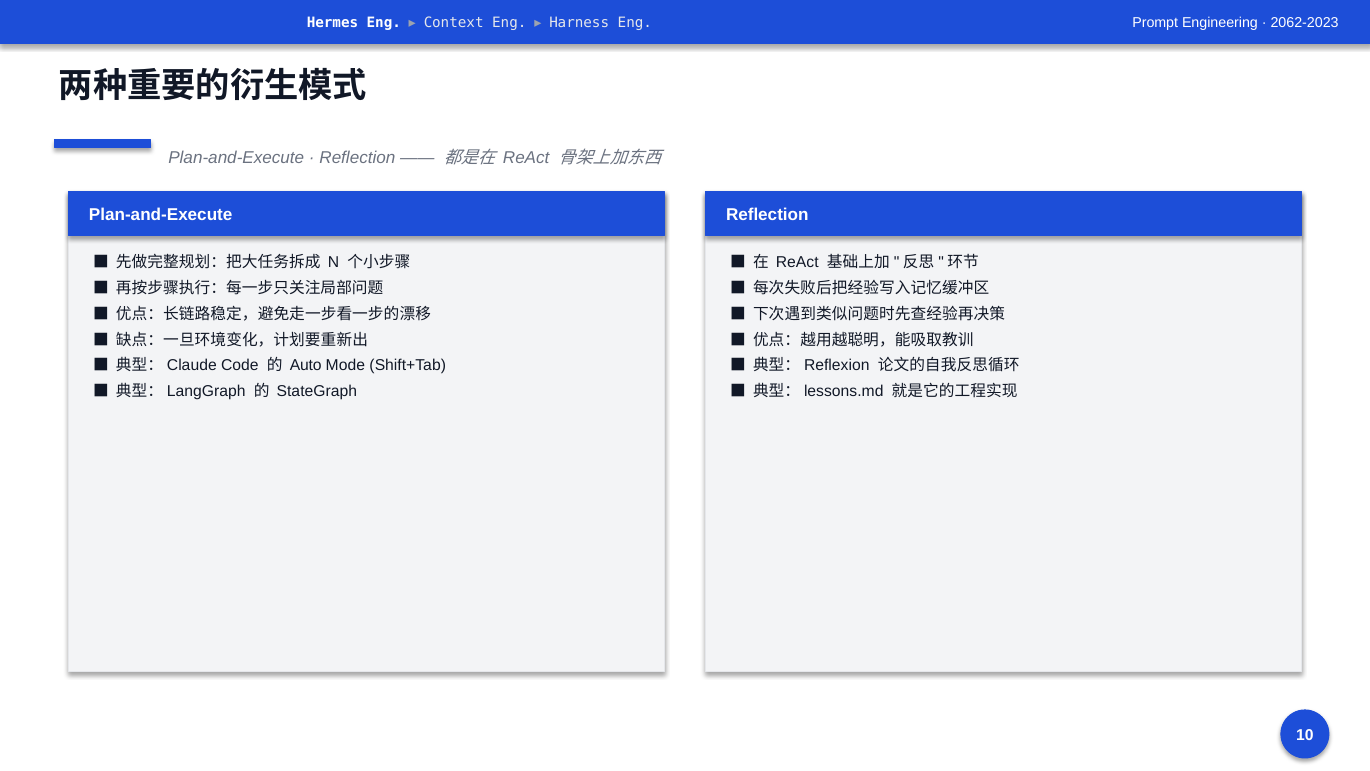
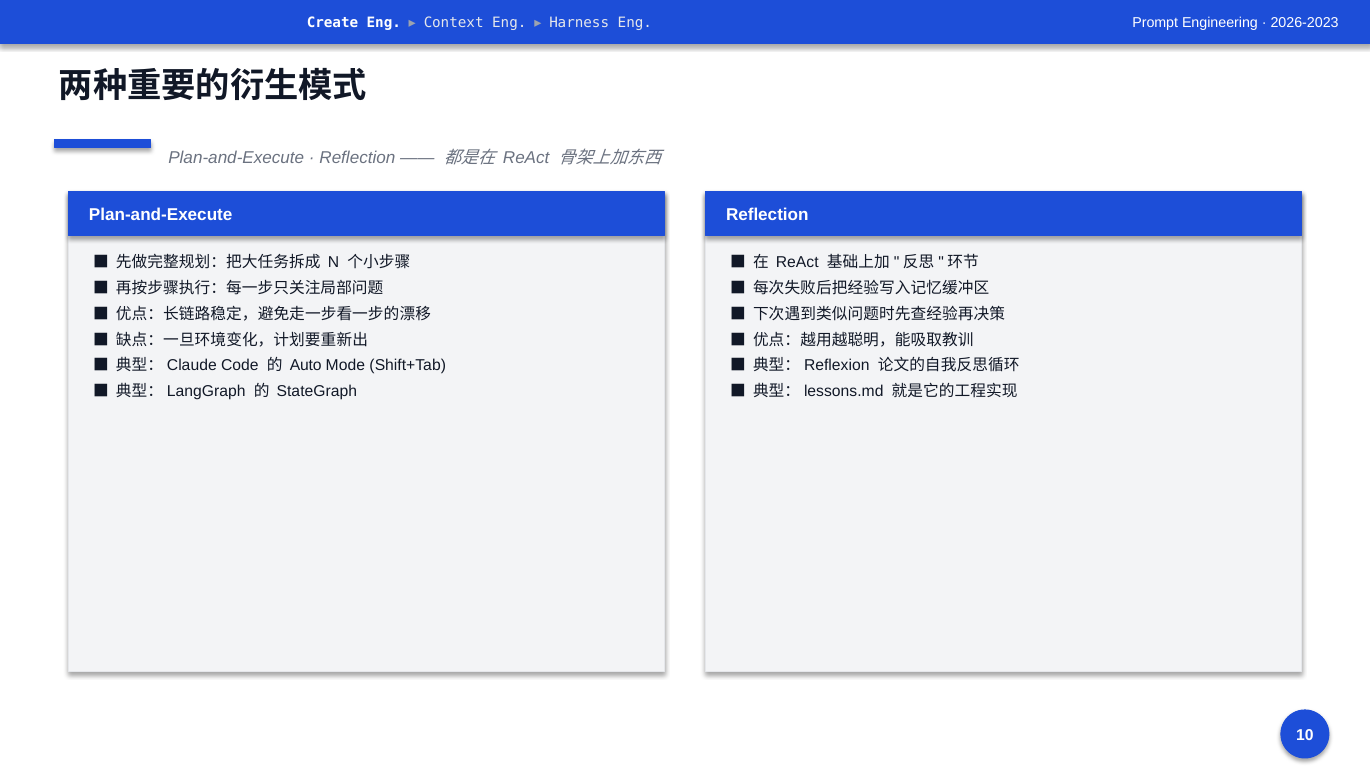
Hermes: Hermes -> Create
2062-2023: 2062-2023 -> 2026-2023
